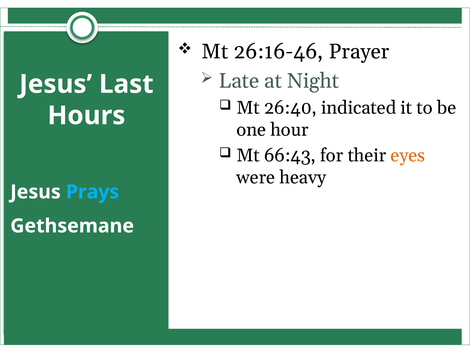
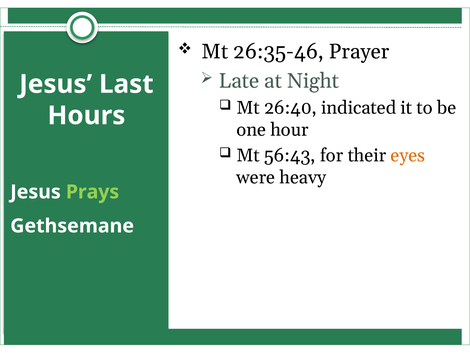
26:16-46: 26:16-46 -> 26:35-46
66:43: 66:43 -> 56:43
Prays colour: light blue -> light green
